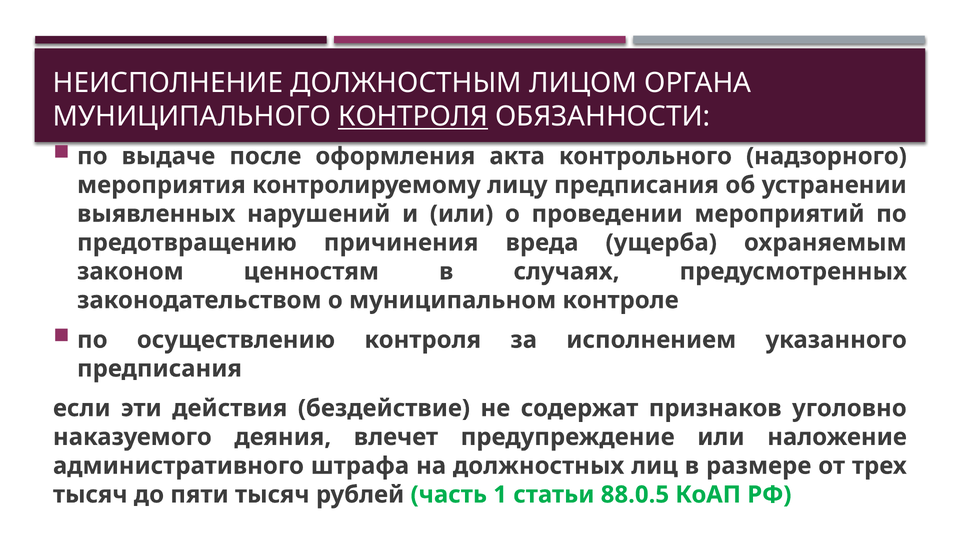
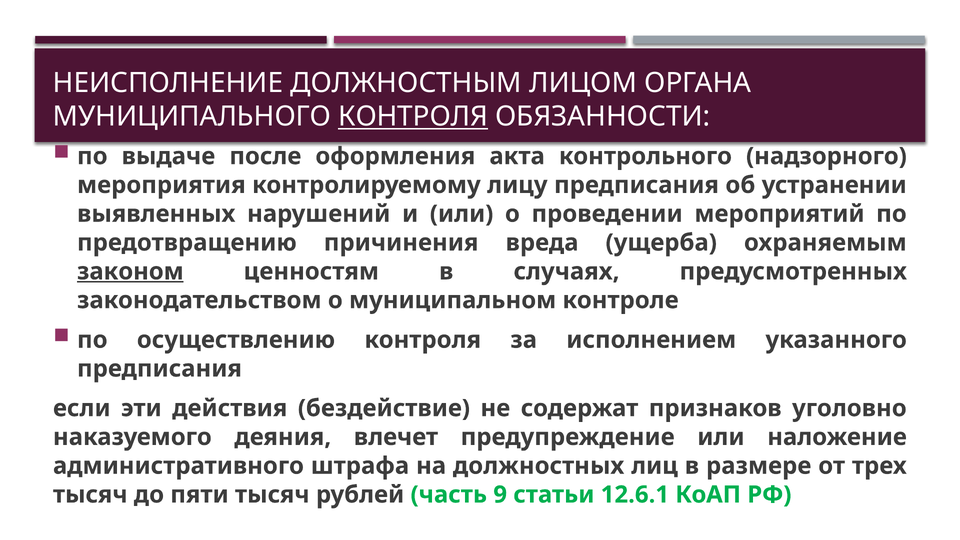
законом underline: none -> present
1: 1 -> 9
88.0.5: 88.0.5 -> 12.6.1
